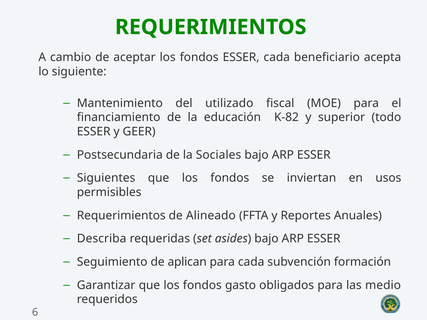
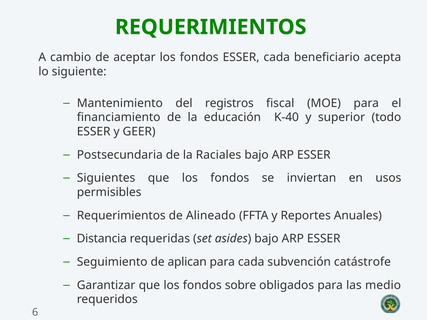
utilizado: utilizado -> registros
K-82: K-82 -> K-40
Sociales: Sociales -> Raciales
Describa: Describa -> Distancia
formación: formación -> catástrofe
gasto: gasto -> sobre
